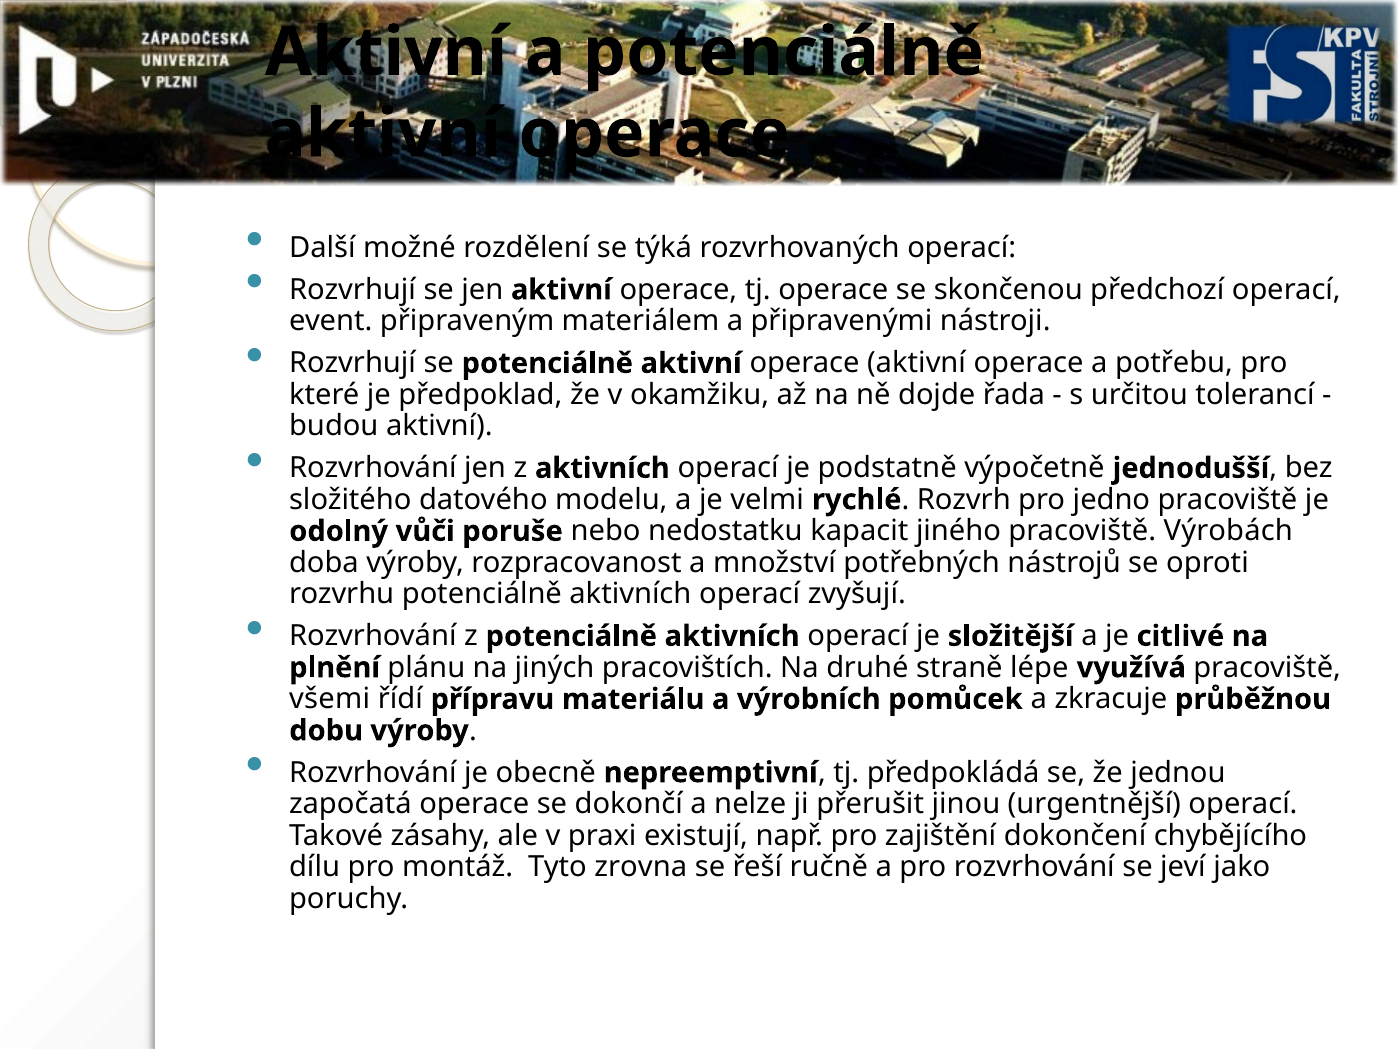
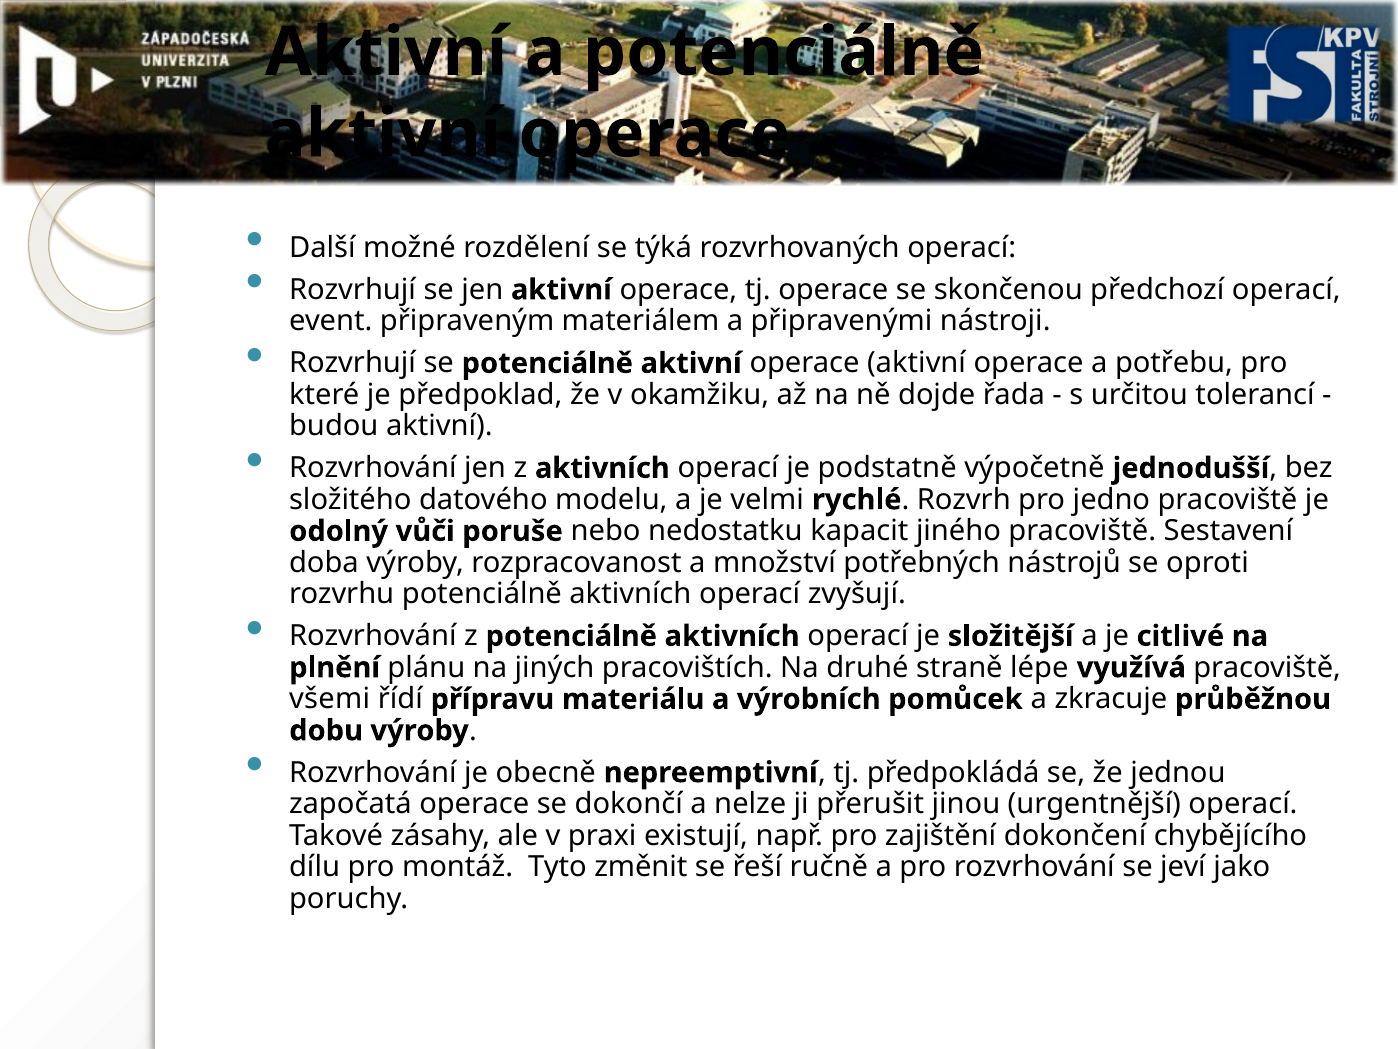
Výrobách: Výrobách -> Sestavení
zrovna: zrovna -> změnit
